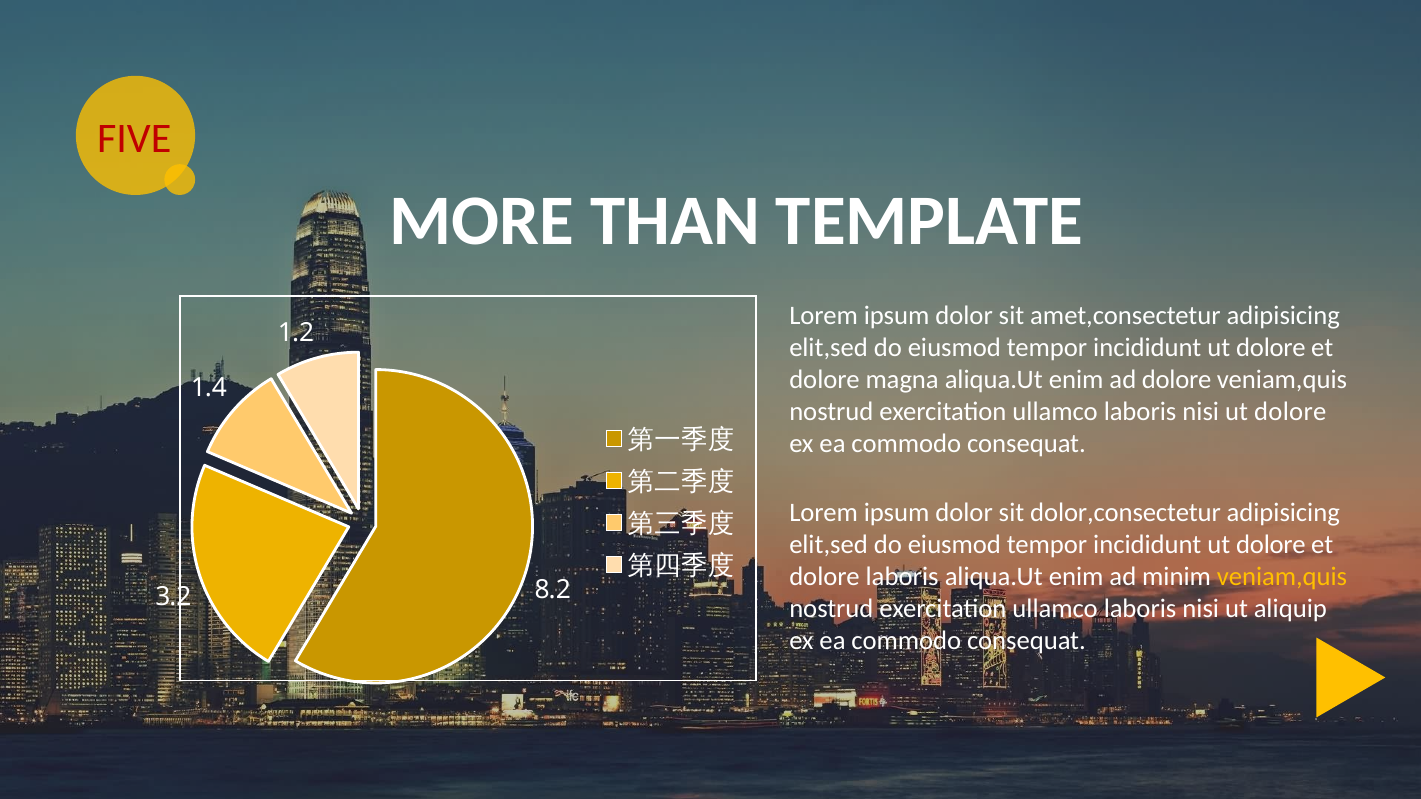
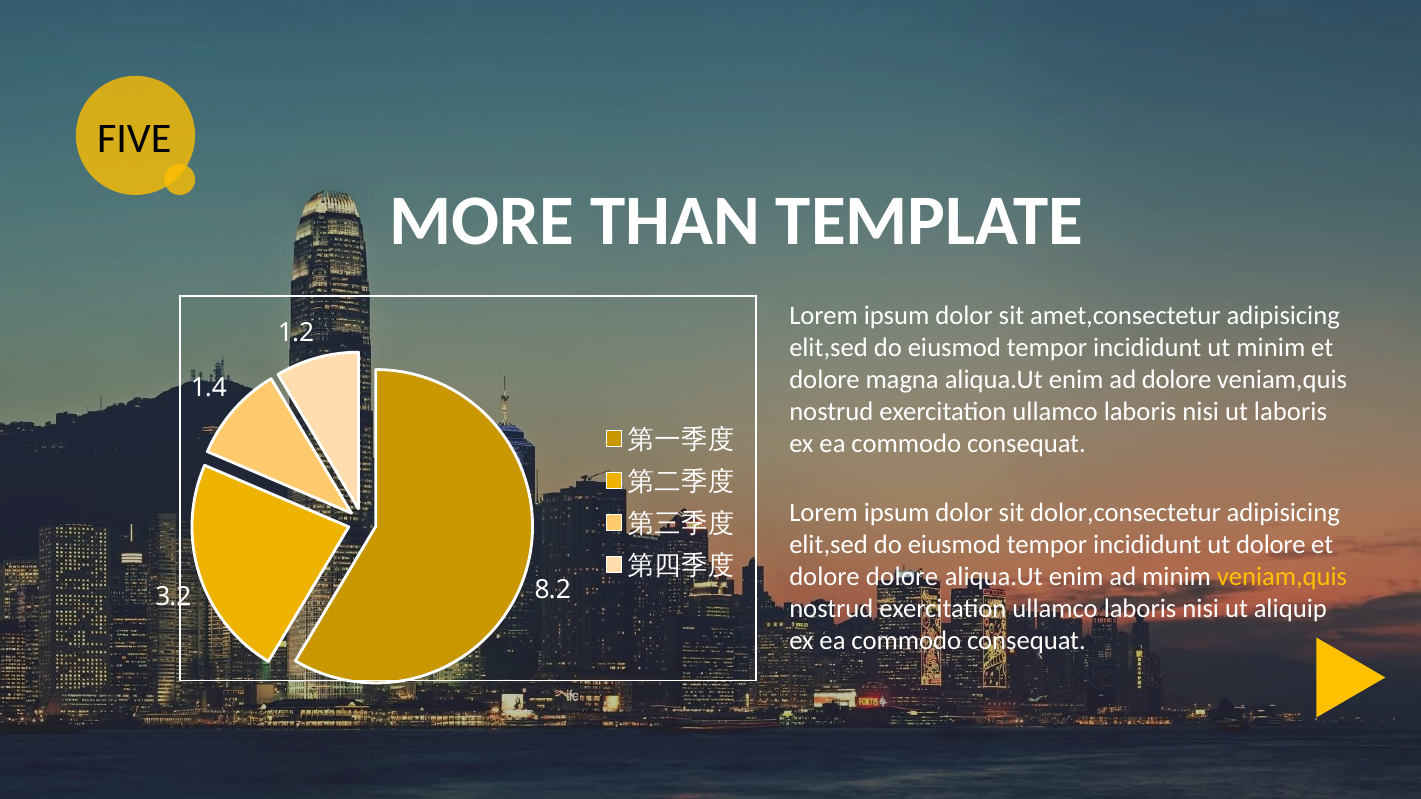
FIVE colour: red -> black
dolore at (1271, 348): dolore -> minim
nisi ut dolore: dolore -> laboris
dolore laboris: laboris -> dolore
